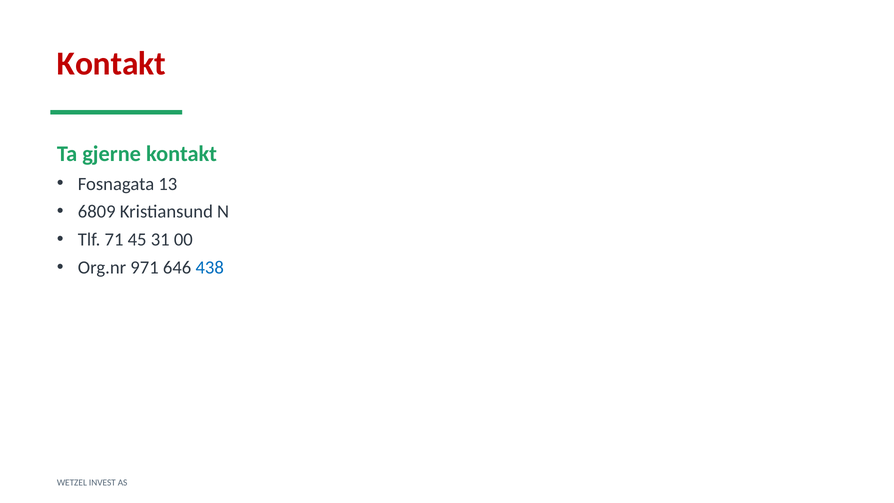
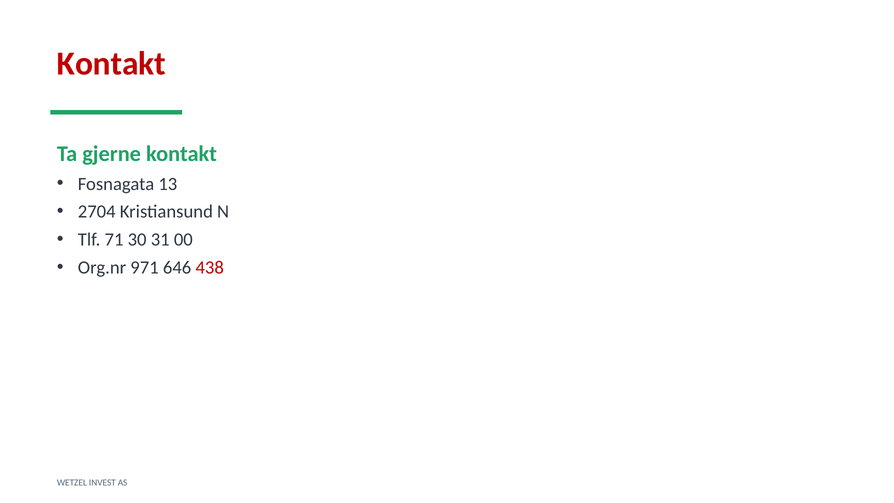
6809: 6809 -> 2704
45: 45 -> 30
438 colour: blue -> red
